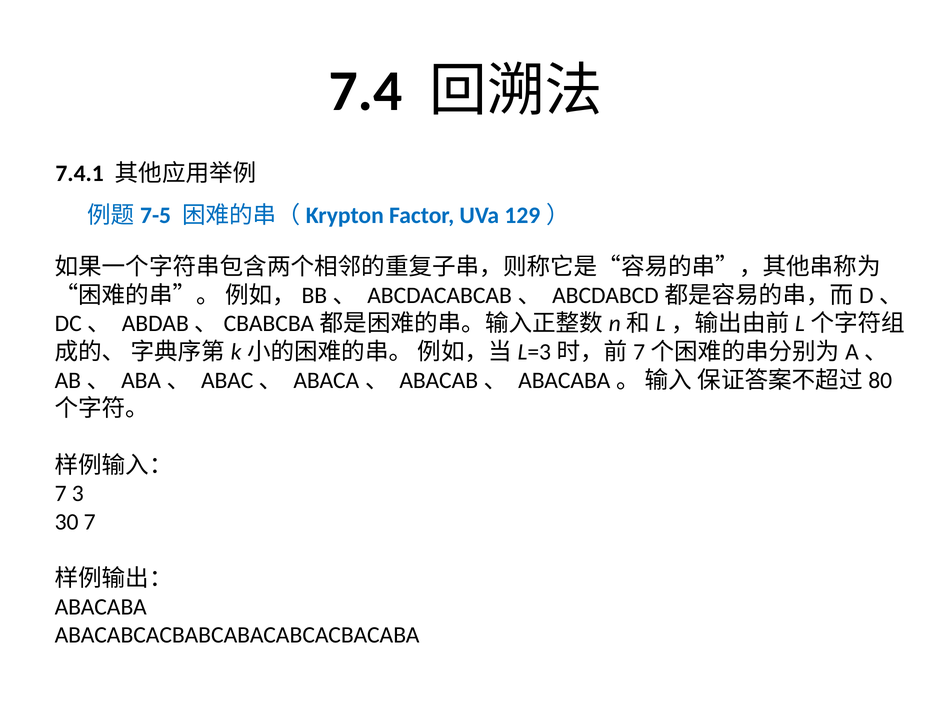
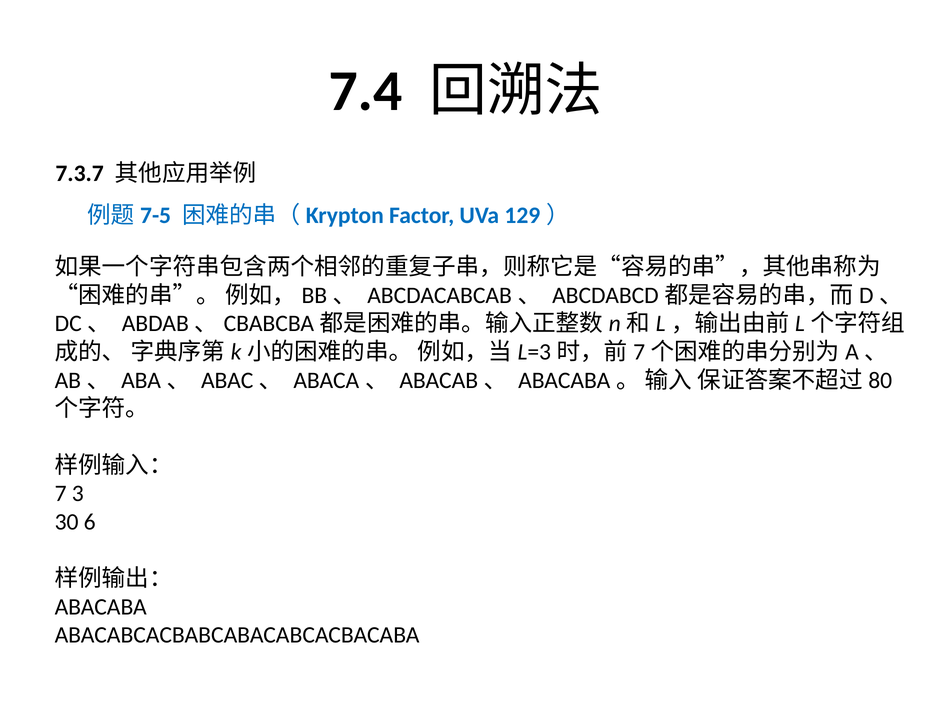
7.4.1: 7.4.1 -> 7.3.7
30 7: 7 -> 6
